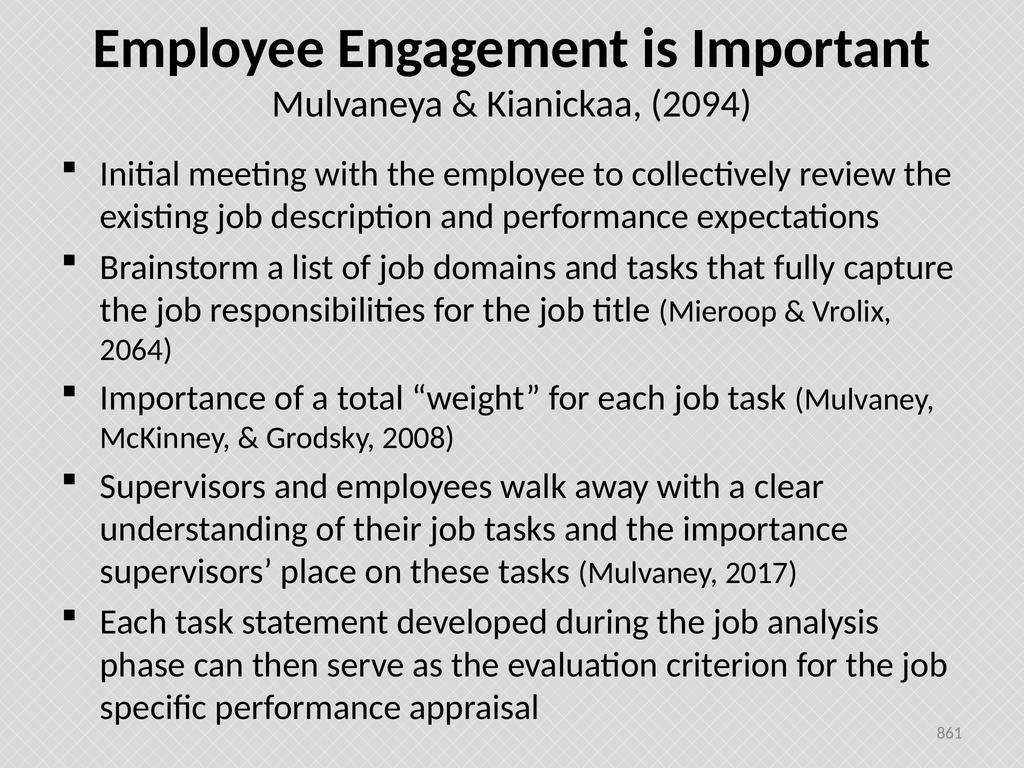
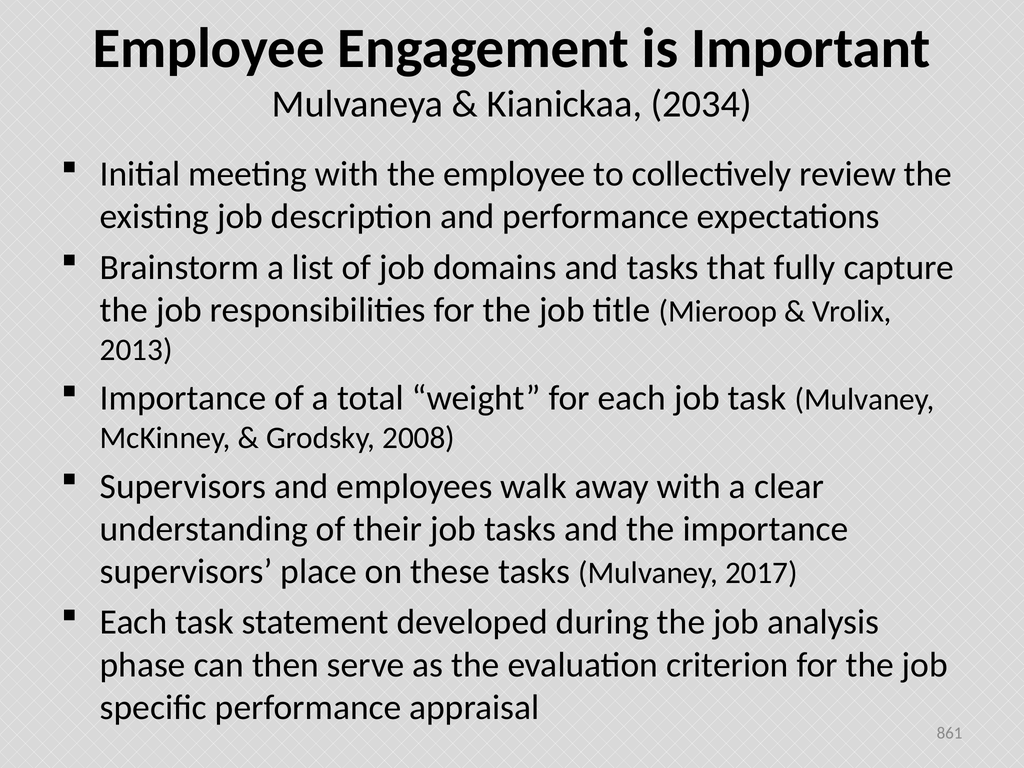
2094: 2094 -> 2034
2064: 2064 -> 2013
